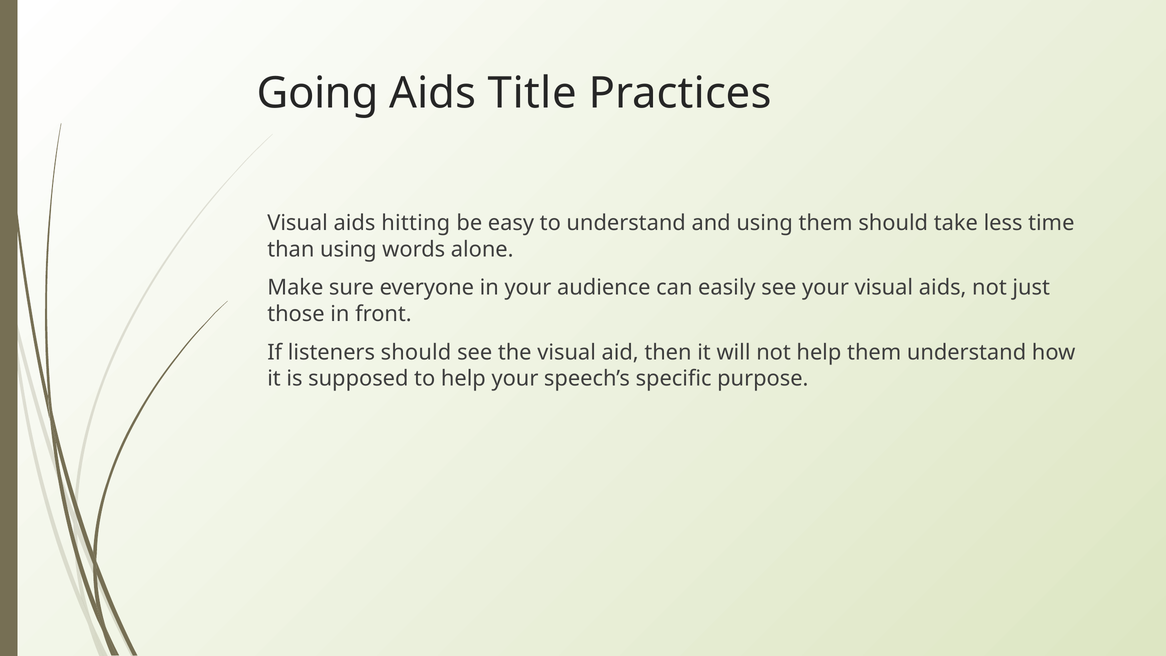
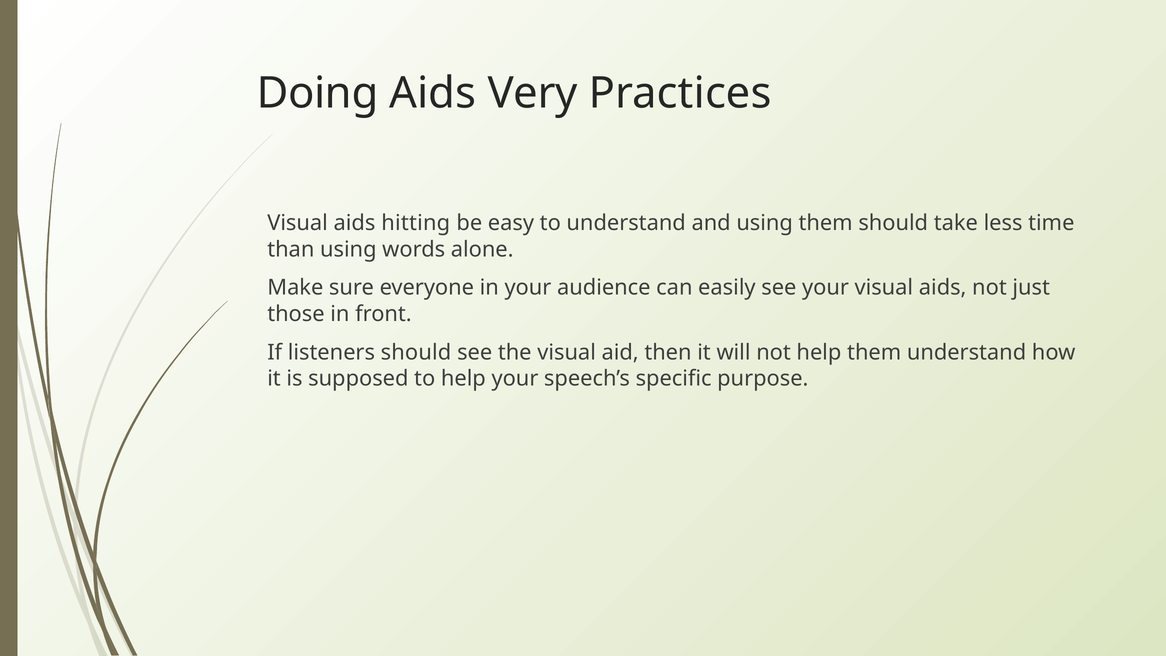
Going: Going -> Doing
Title: Title -> Very
